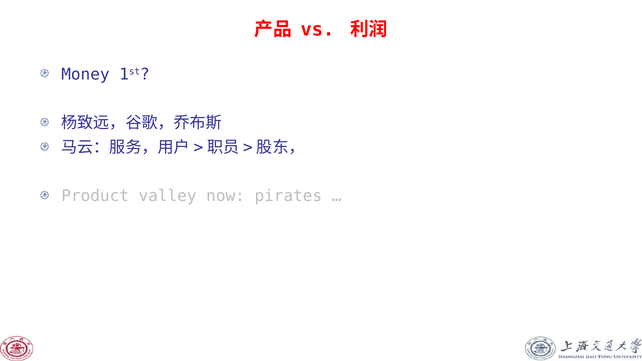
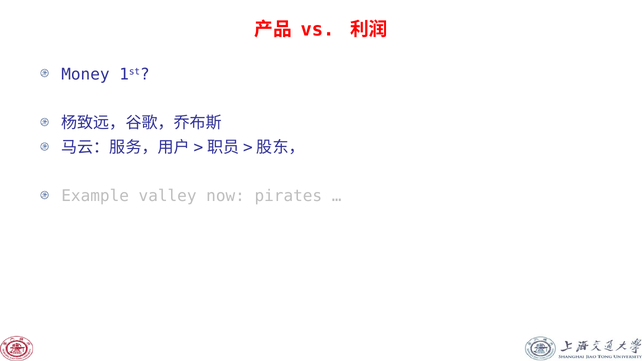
Product: Product -> Example
